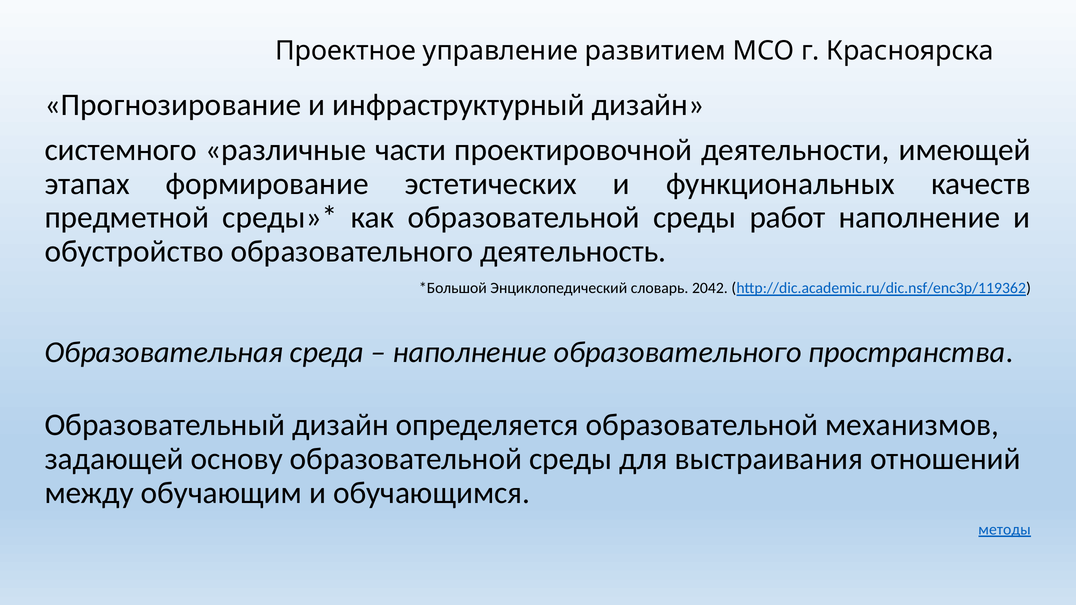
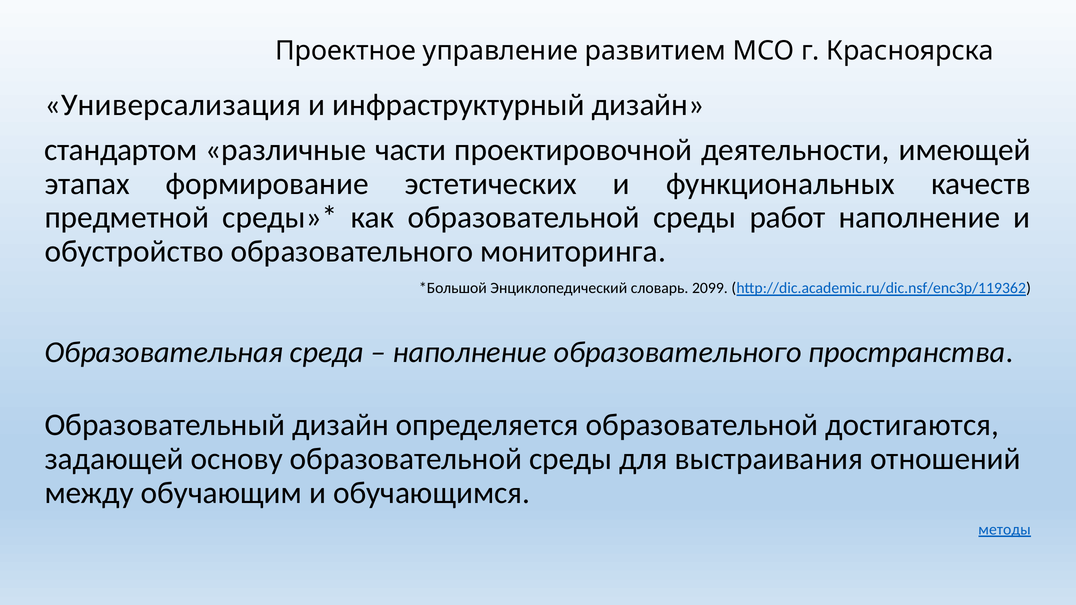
Прогнозирование: Прогнозирование -> Универсализация
системного: системного -> стандартом
деятельность: деятельность -> мониторинга
2042: 2042 -> 2099
механизмов: механизмов -> достигаются
